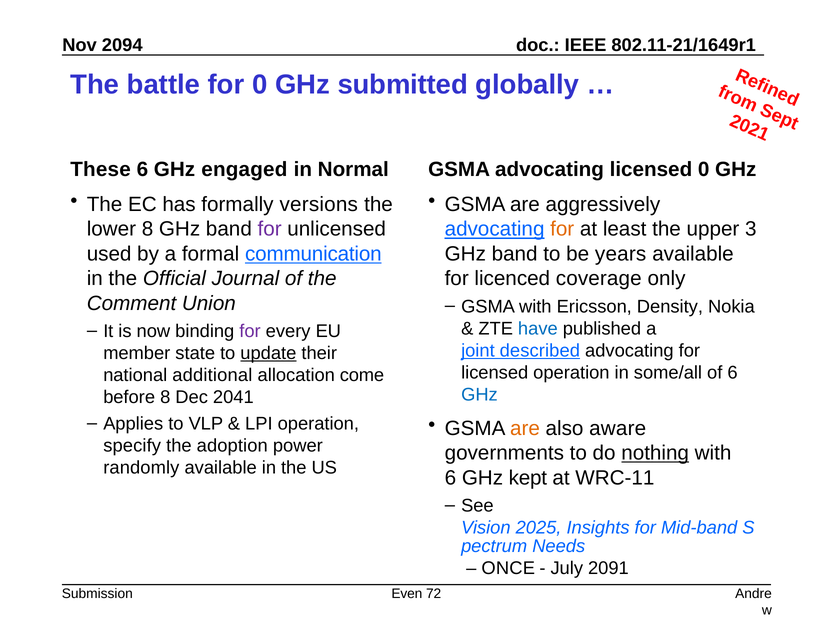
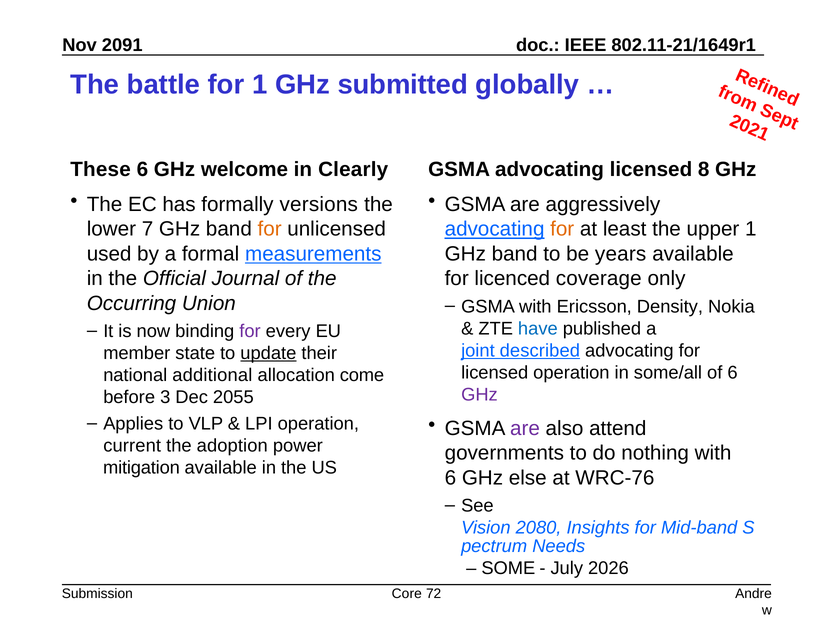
2094: 2094 -> 2091
for 0: 0 -> 1
engaged: engaged -> welcome
Normal: Normal -> Clearly
licensed 0: 0 -> 8
lower 8: 8 -> 7
for at (270, 229) colour: purple -> orange
upper 3: 3 -> 1
communication: communication -> measurements
Comment: Comment -> Occurring
GHz at (479, 395) colour: blue -> purple
before 8: 8 -> 3
2041: 2041 -> 2055
are at (525, 429) colour: orange -> purple
aware: aware -> attend
specify: specify -> current
nothing underline: present -> none
randomly: randomly -> mitigation
kept: kept -> else
WRC-11: WRC-11 -> WRC-76
2025: 2025 -> 2080
ONCE: ONCE -> SOME
2091: 2091 -> 2026
Even: Even -> Core
